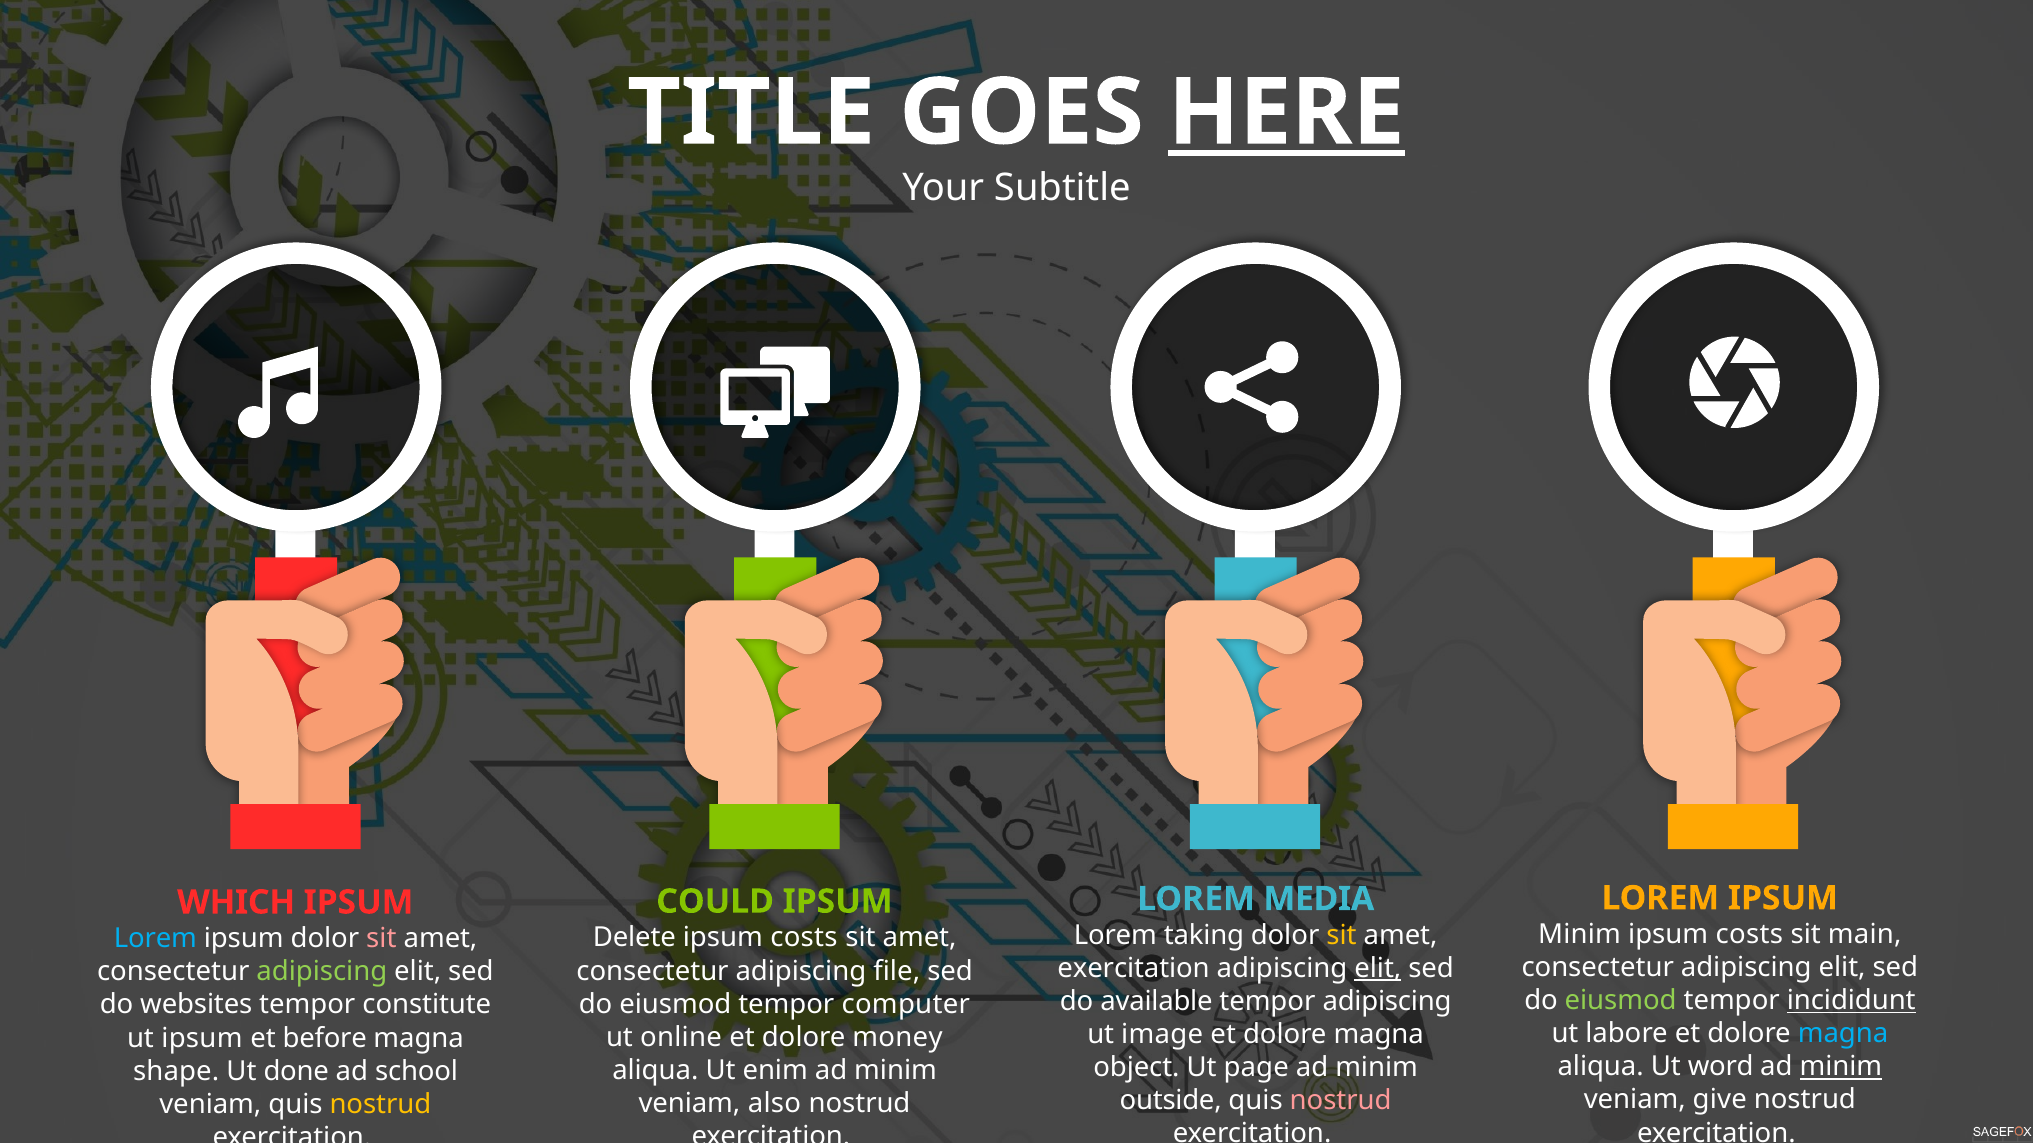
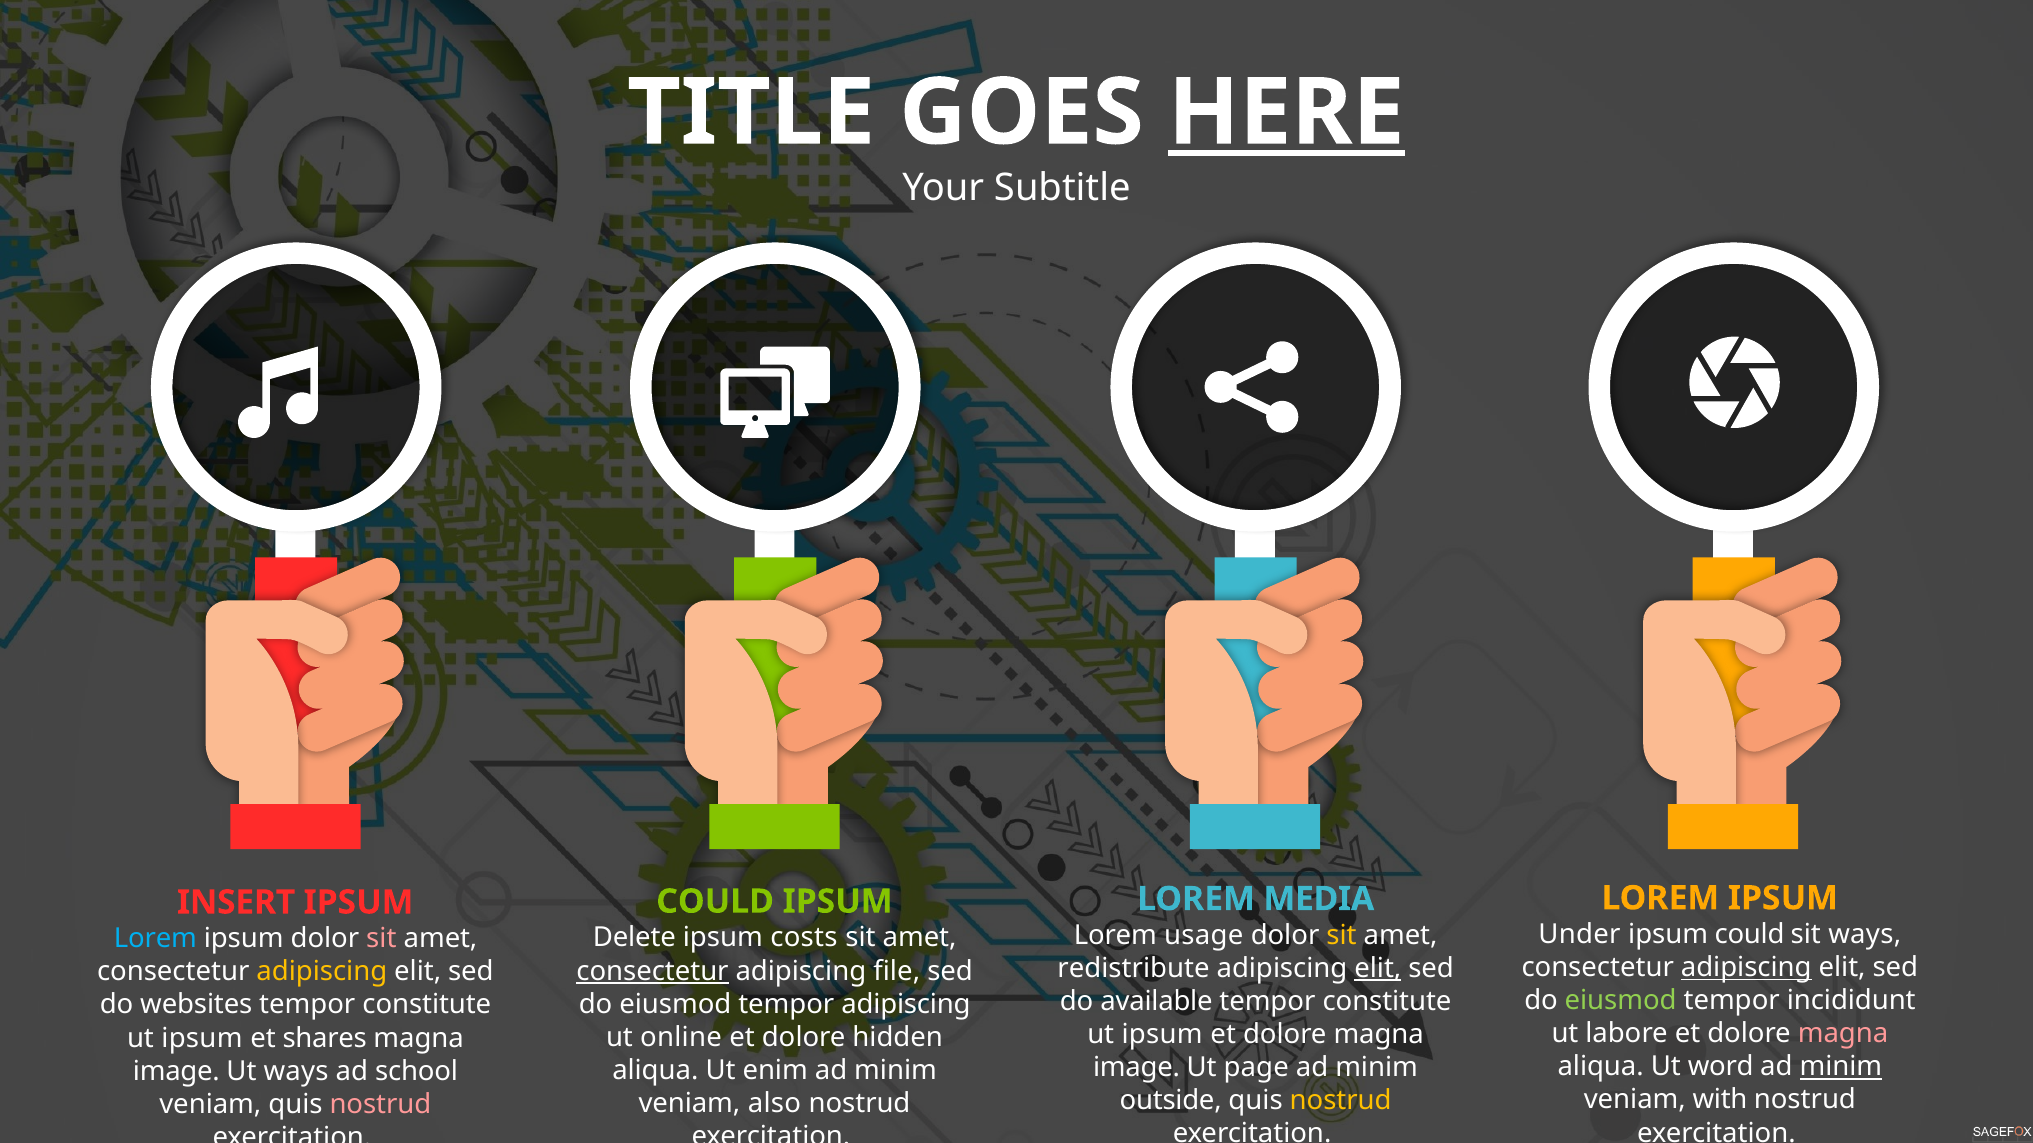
WHICH: WHICH -> INSERT
Minim at (1580, 935): Minim -> Under
costs at (1749, 935): costs -> could
sit main: main -> ways
taking: taking -> usage
adipiscing at (1746, 968) underline: none -> present
exercitation at (1134, 969): exercitation -> redistribute
consectetur at (652, 971) underline: none -> present
adipiscing at (322, 972) colour: light green -> yellow
incididunt underline: present -> none
adipiscing at (1387, 1002): adipiscing -> constitute
tempor computer: computer -> adipiscing
magna at (1843, 1034) colour: light blue -> pink
image at (1162, 1035): image -> ipsum
money: money -> hidden
before: before -> shares
object at (1136, 1068): object -> image
shape at (176, 1071): shape -> image
Ut done: done -> ways
give: give -> with
nostrud at (1341, 1101) colour: pink -> yellow
nostrud at (380, 1105) colour: yellow -> pink
